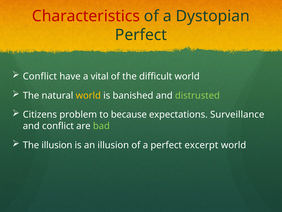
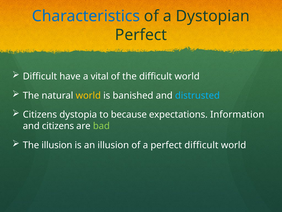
Characteristics colour: red -> blue
Conflict at (40, 76): Conflict -> Difficult
distrusted colour: light green -> light blue
problem: problem -> dystopia
Surveillance: Surveillance -> Information
and conflict: conflict -> citizens
perfect excerpt: excerpt -> difficult
